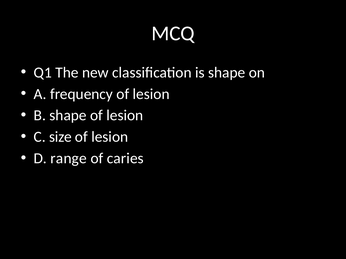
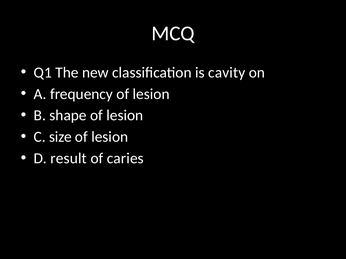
is shape: shape -> cavity
range: range -> result
